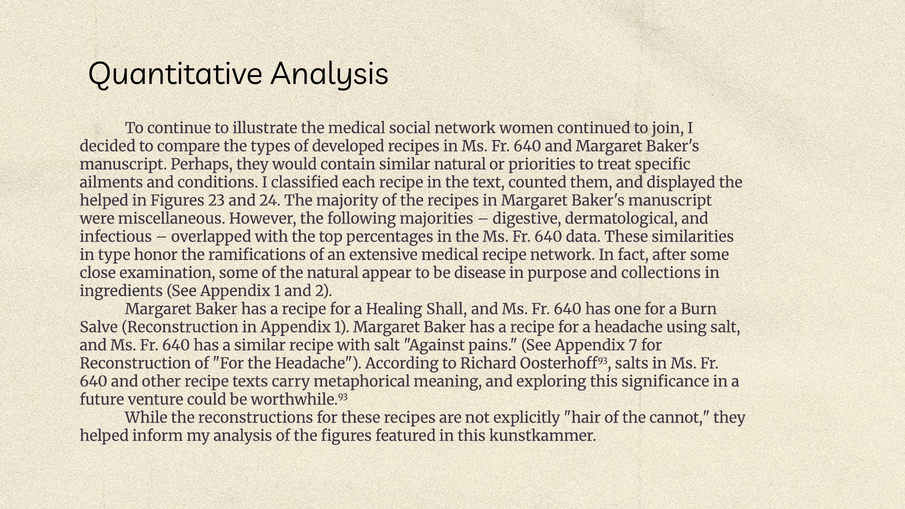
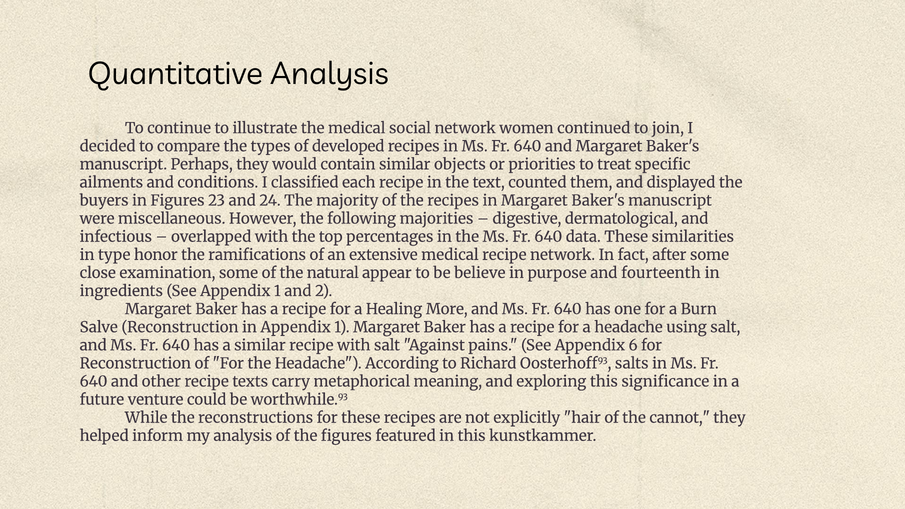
similar natural: natural -> objects
helped at (104, 201): helped -> buyers
disease: disease -> believe
collections: collections -> fourteenth
Shall: Shall -> More
7: 7 -> 6
